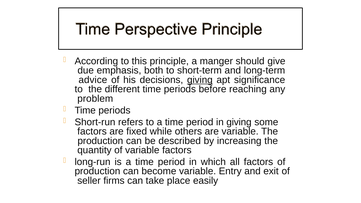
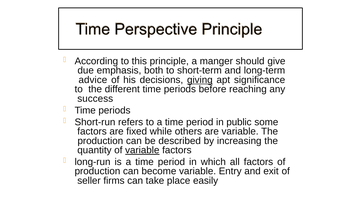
problem: problem -> success
in giving: giving -> public
variable at (142, 150) underline: none -> present
